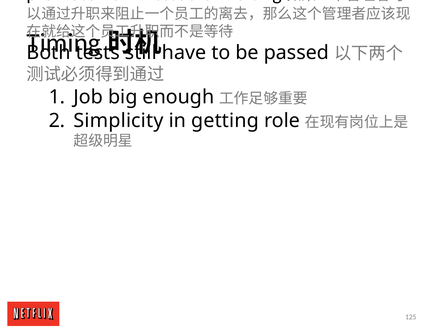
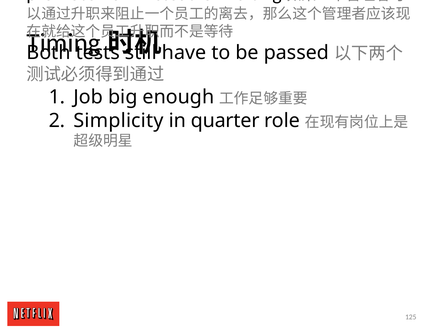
getting: getting -> quarter
